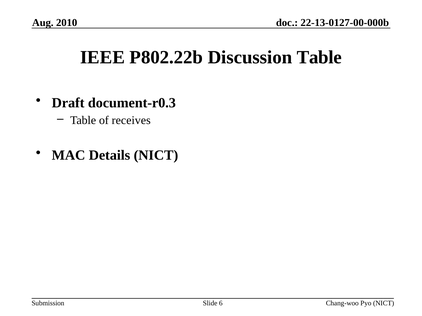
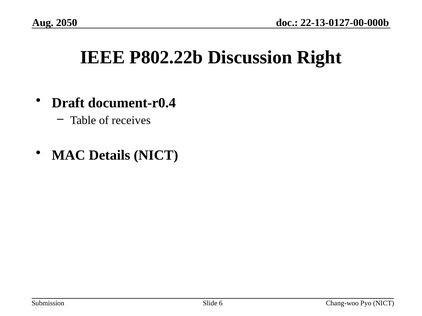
2010: 2010 -> 2050
Discussion Table: Table -> Right
document-r0.3: document-r0.3 -> document-r0.4
